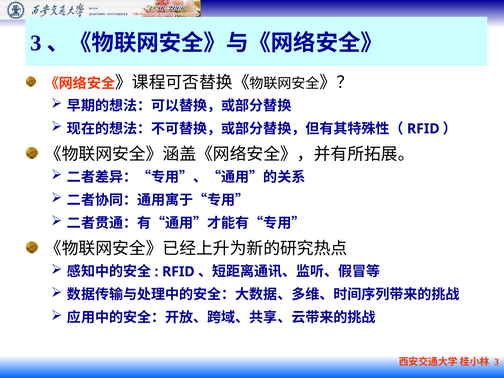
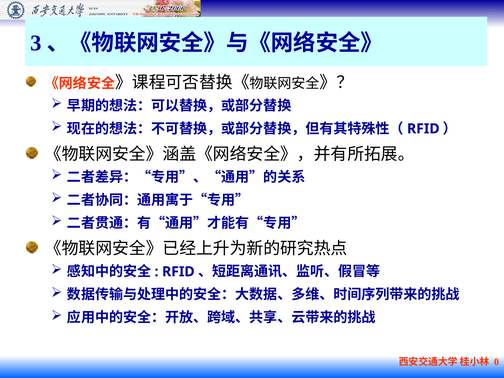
3 at (497, 362): 3 -> 0
